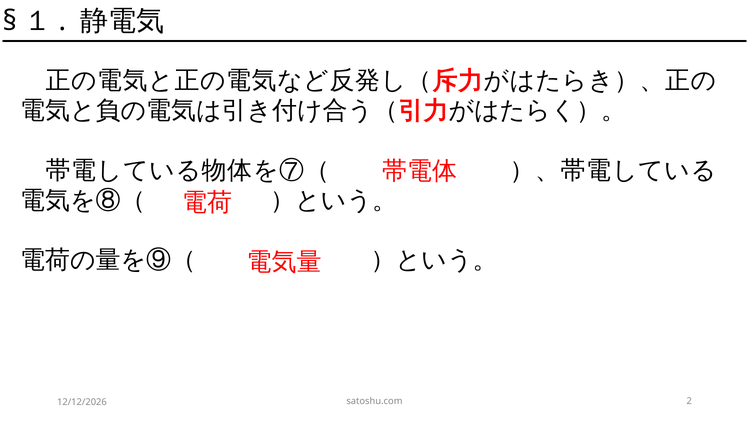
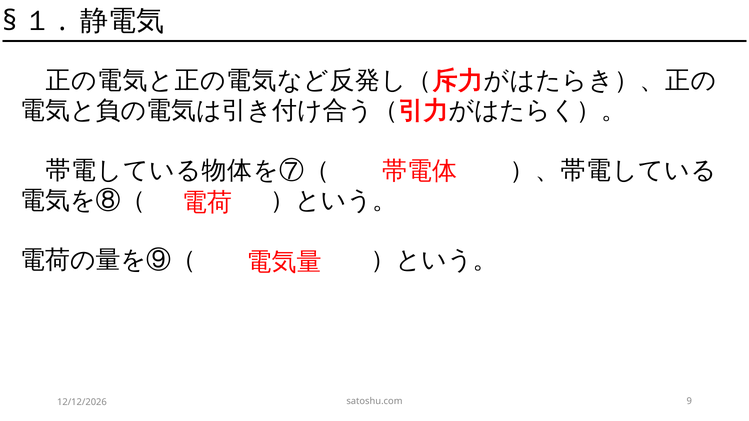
2: 2 -> 9
